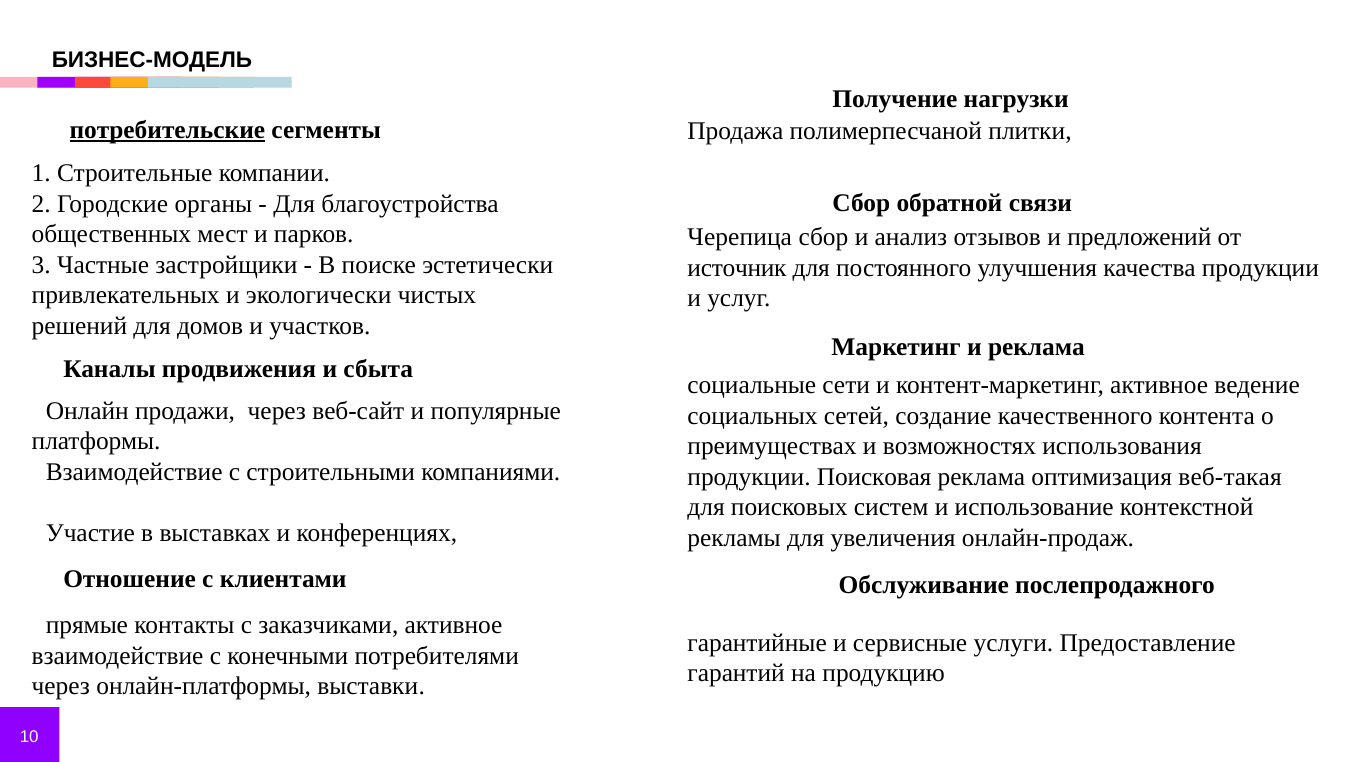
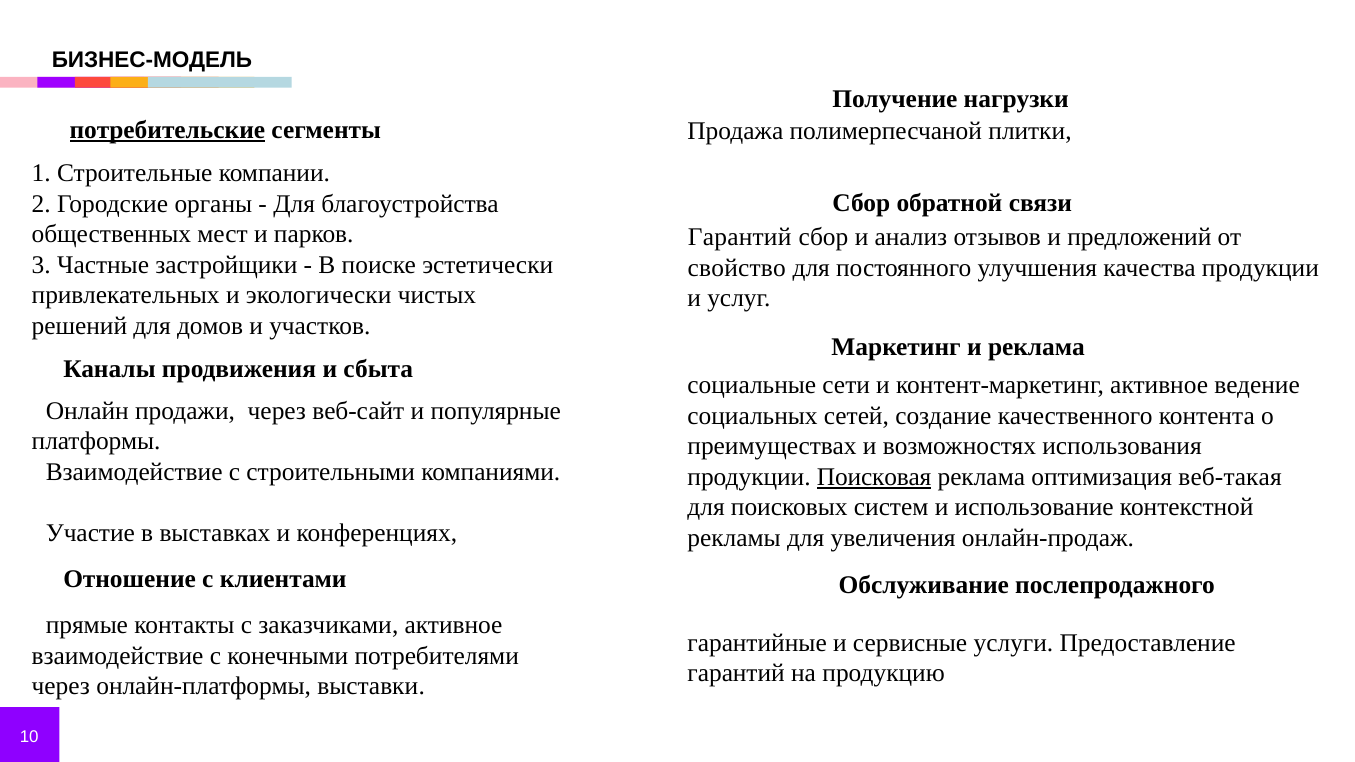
Черепица at (740, 238): Черепица -> Гарантий
источник: источник -> свойство
Поисковая underline: none -> present
